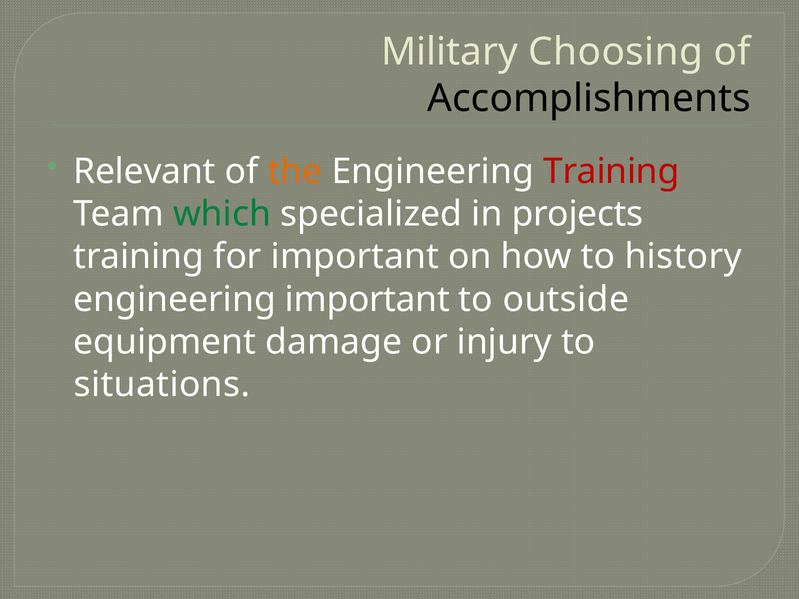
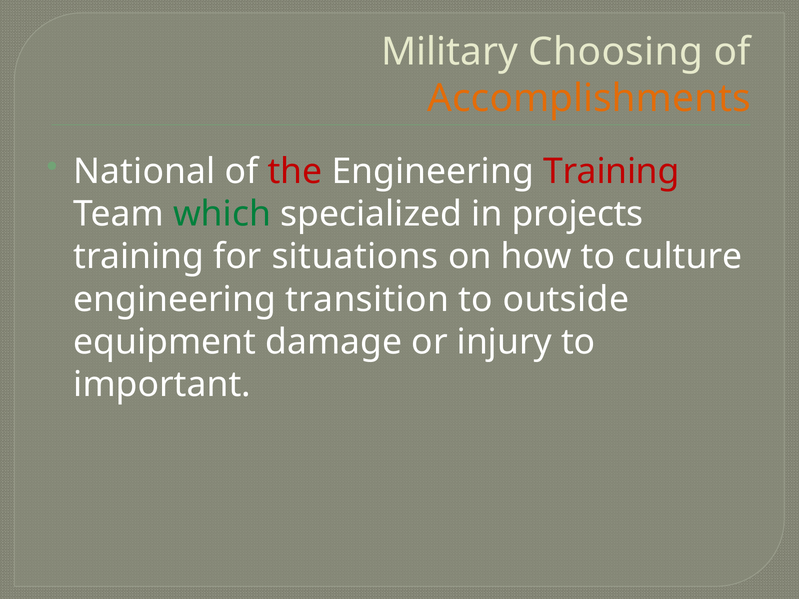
Accomplishments colour: black -> orange
Relevant: Relevant -> National
the colour: orange -> red
for important: important -> situations
history: history -> culture
engineering important: important -> transition
situations: situations -> important
